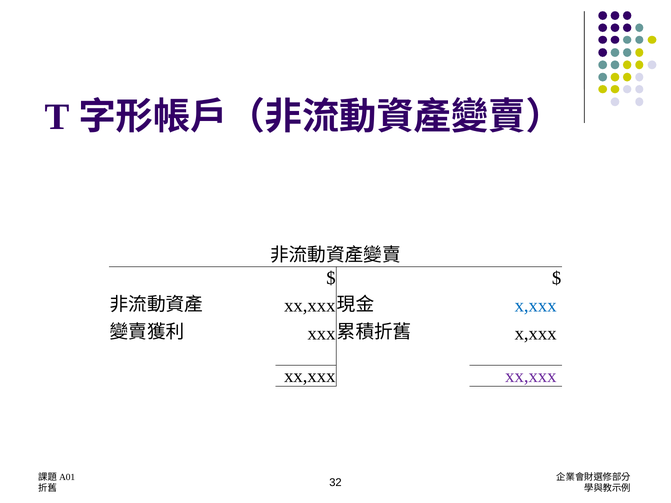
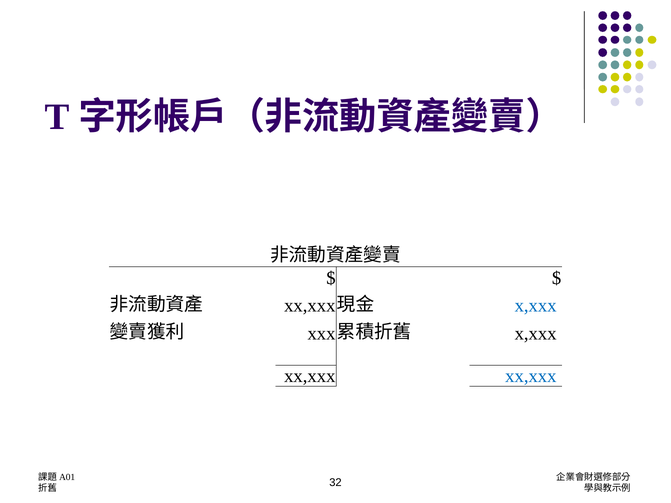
xx,xxx at (531, 376) colour: purple -> blue
